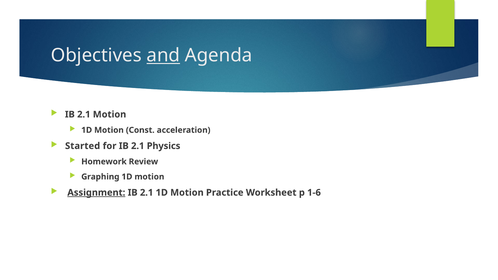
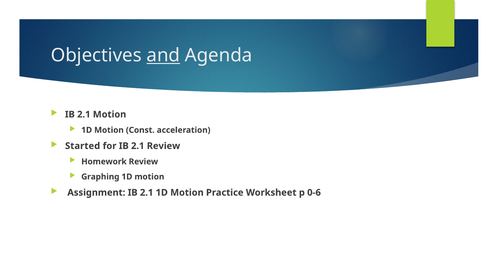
2.1 Physics: Physics -> Review
Assignment underline: present -> none
1-6: 1-6 -> 0-6
